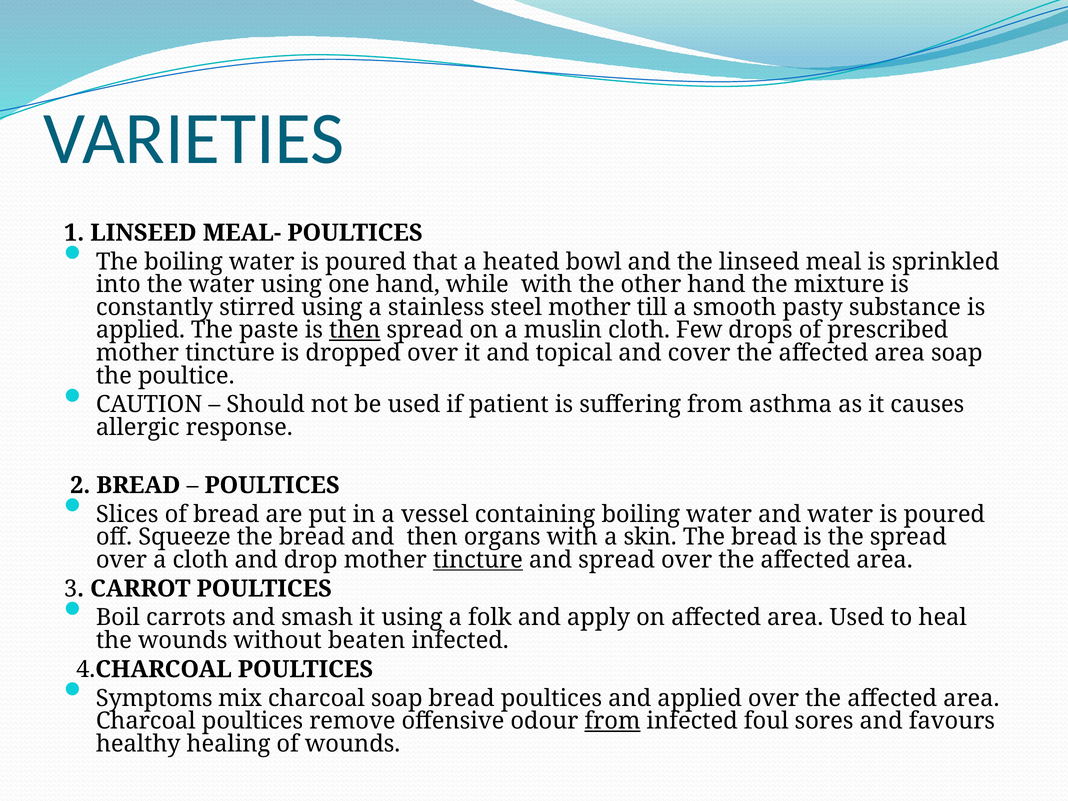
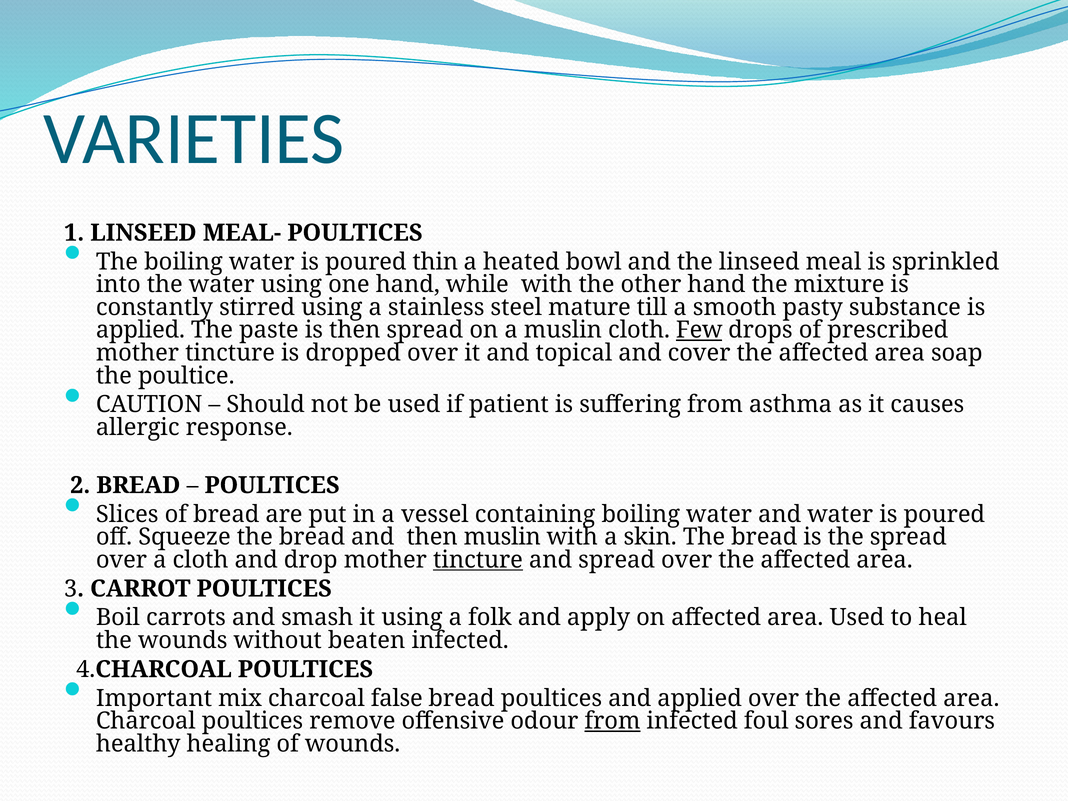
that: that -> thin
steel mother: mother -> mature
then at (355, 330) underline: present -> none
Few underline: none -> present
then organs: organs -> muslin
Symptoms: Symptoms -> Important
charcoal soap: soap -> false
